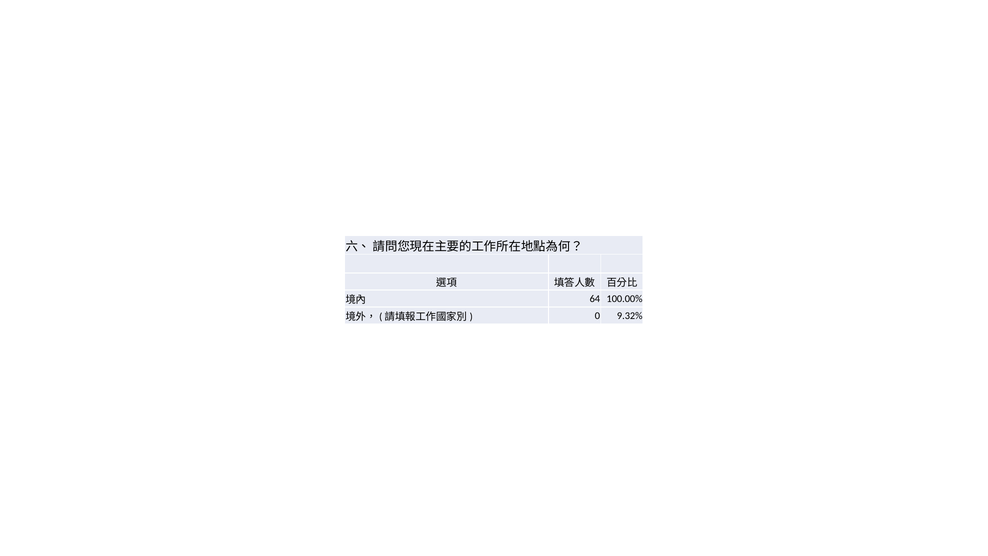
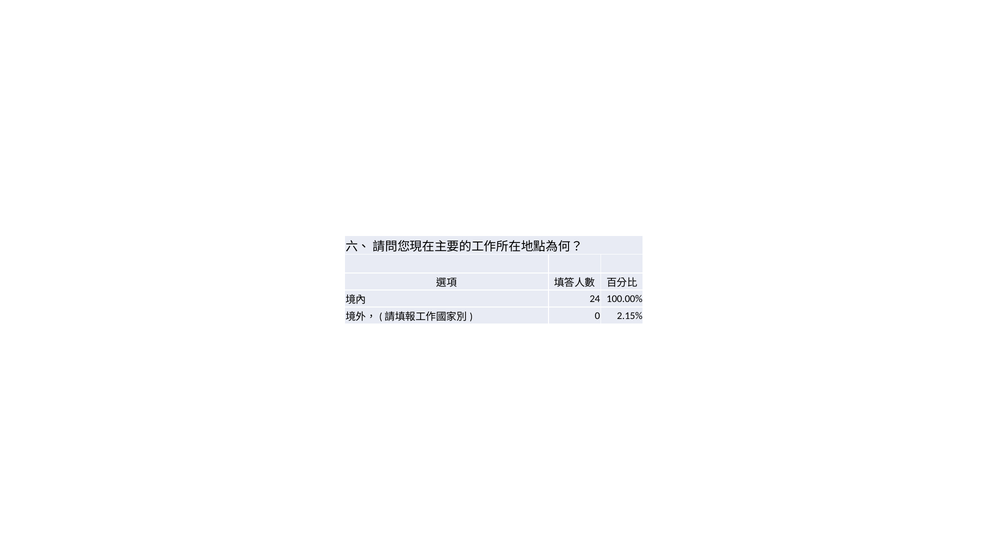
64: 64 -> 24
9.32%: 9.32% -> 2.15%
